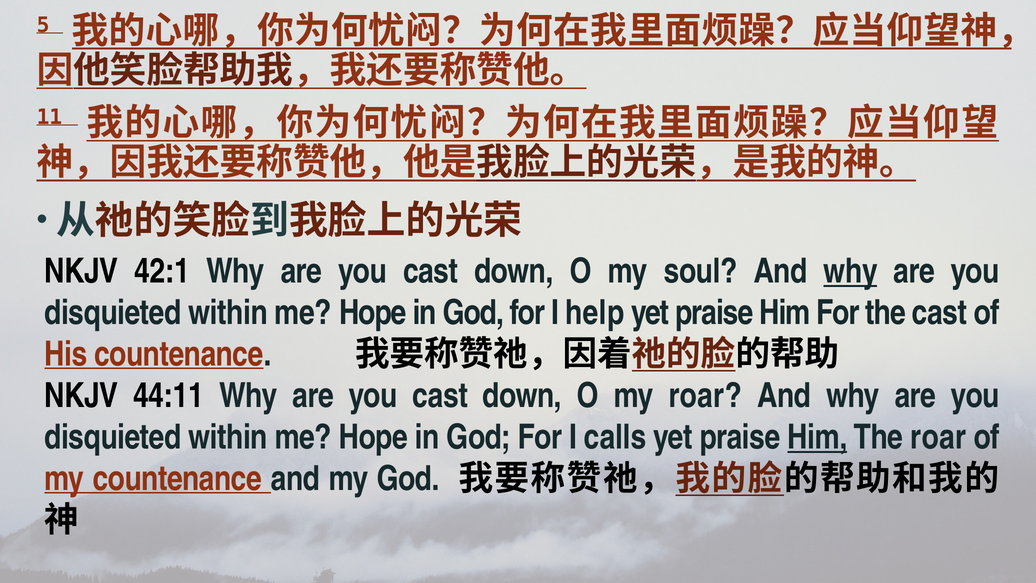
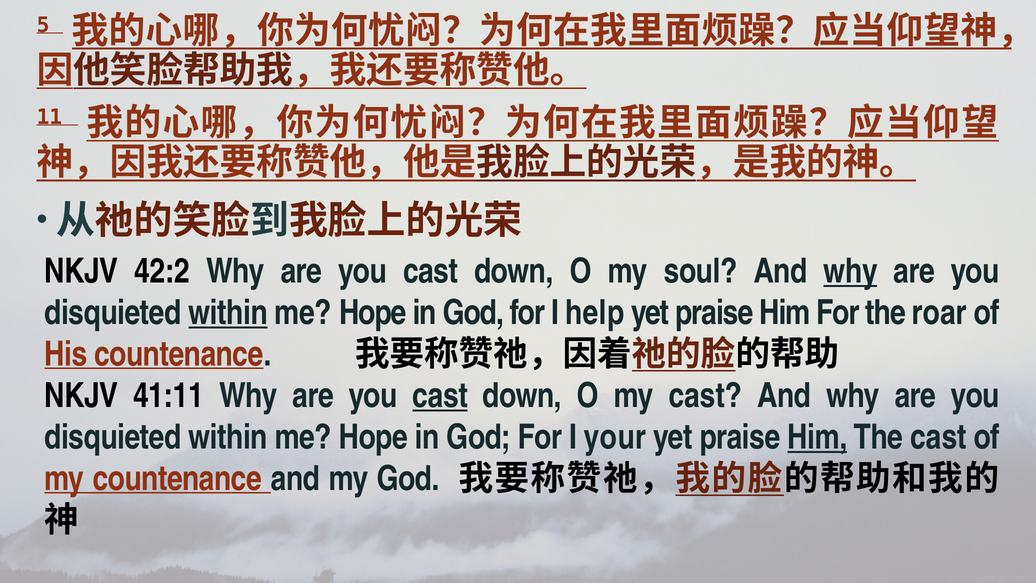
42:1: 42:1 -> 42:2
within at (228, 313) underline: none -> present
the cast: cast -> roar
44:11: 44:11 -> 41:11
cast at (440, 396) underline: none -> present
my roar: roar -> cast
calls: calls -> your
The roar: roar -> cast
